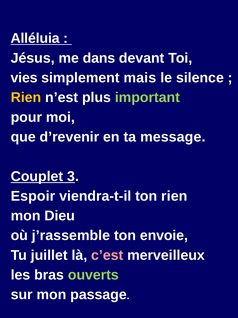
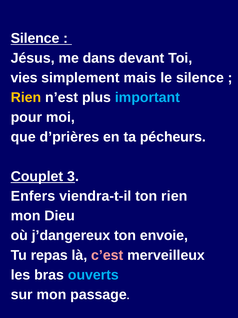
Alléluia at (35, 38): Alléluia -> Silence
important colour: light green -> light blue
d’revenir: d’revenir -> d’prières
message: message -> pécheurs
Espoir: Espoir -> Enfers
j’rassemble: j’rassemble -> j’dangereux
juillet: juillet -> repas
ouverts colour: light green -> light blue
